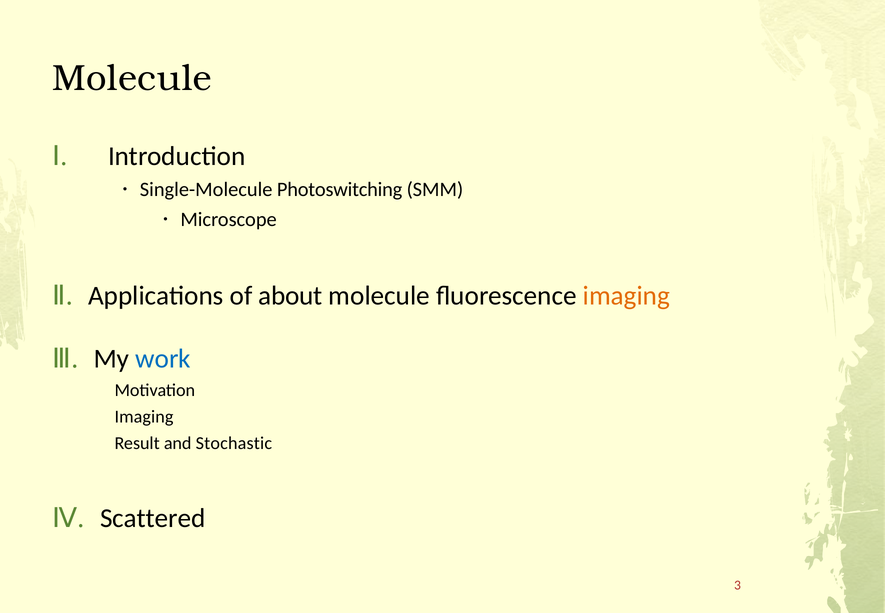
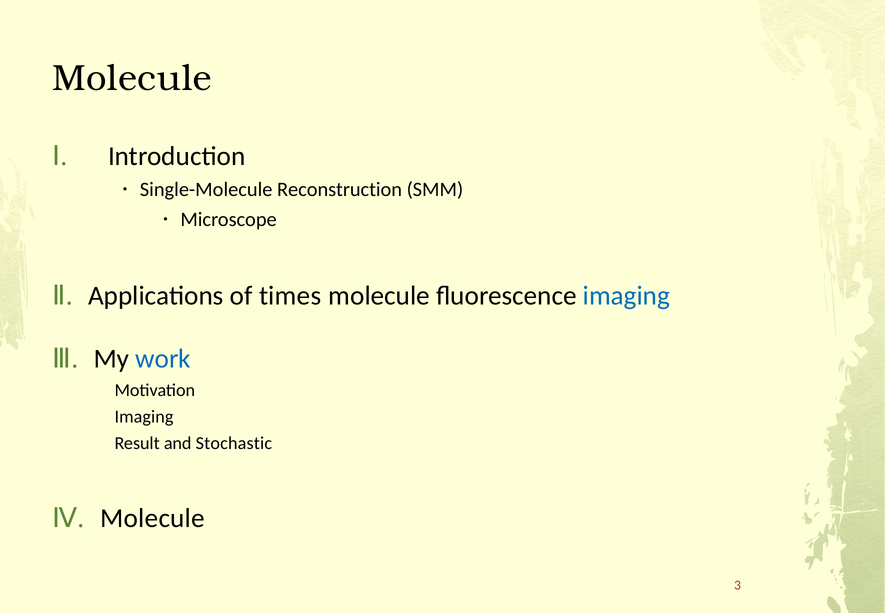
Photoswitching: Photoswitching -> Reconstruction
about: about -> times
imaging at (627, 296) colour: orange -> blue
Scattered at (153, 518): Scattered -> Molecule
